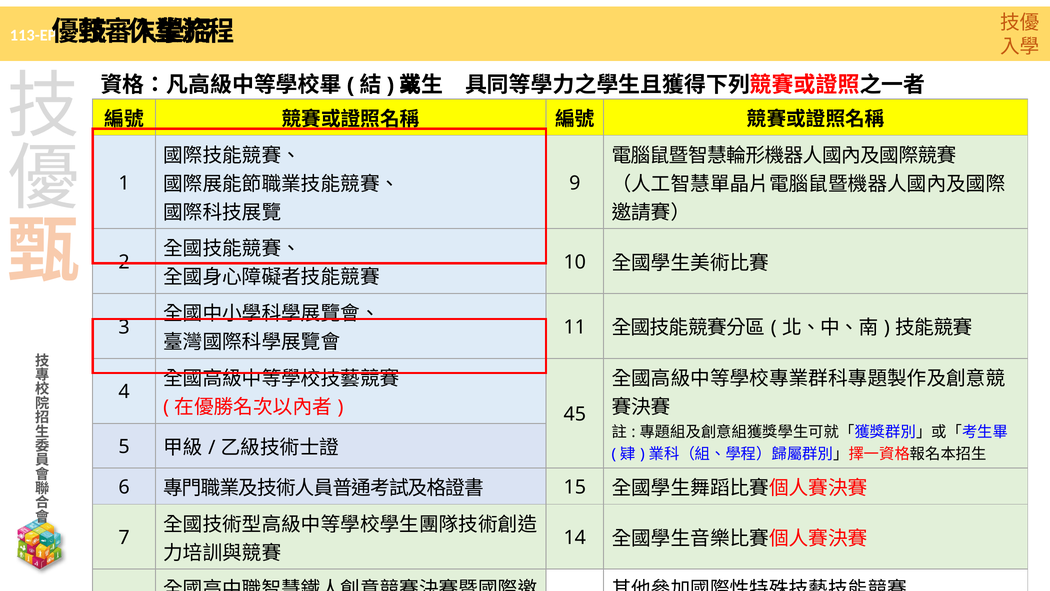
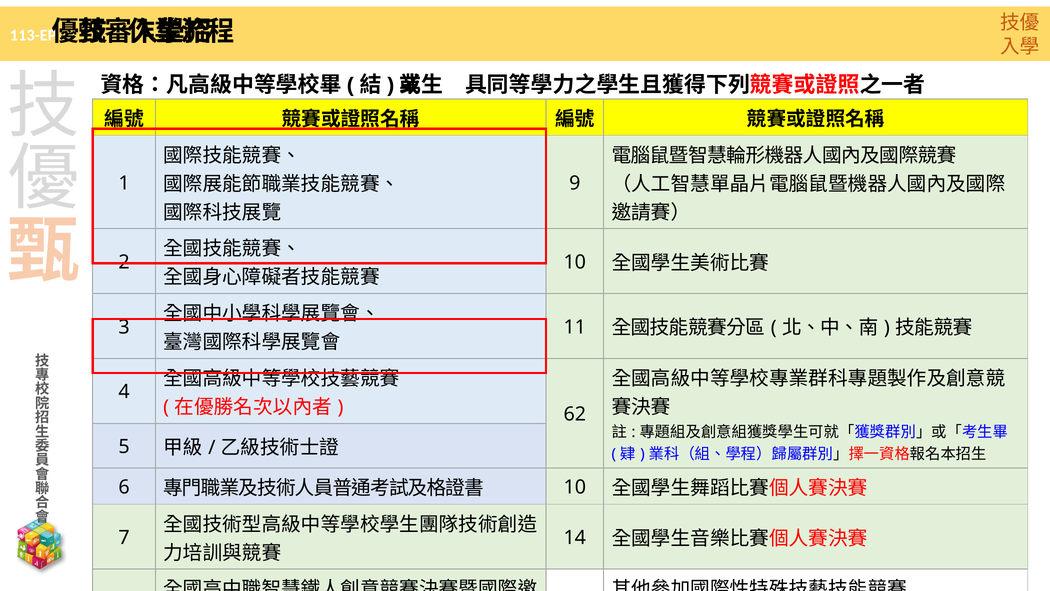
45: 45 -> 62
15 at (575, 487): 15 -> 10
